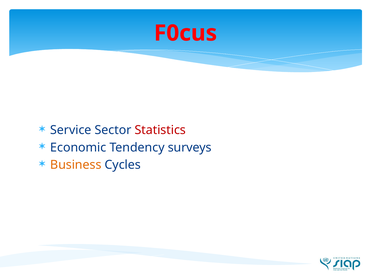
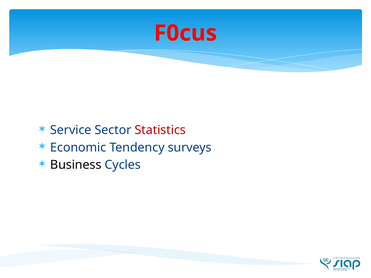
Business colour: orange -> black
